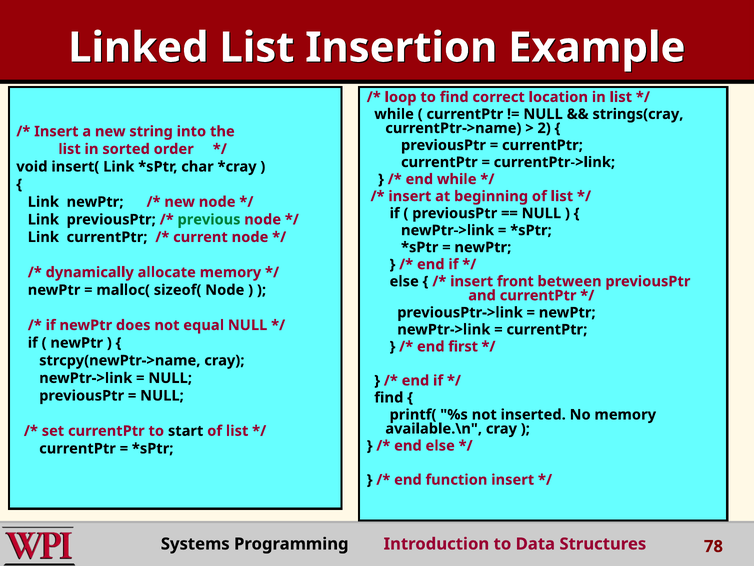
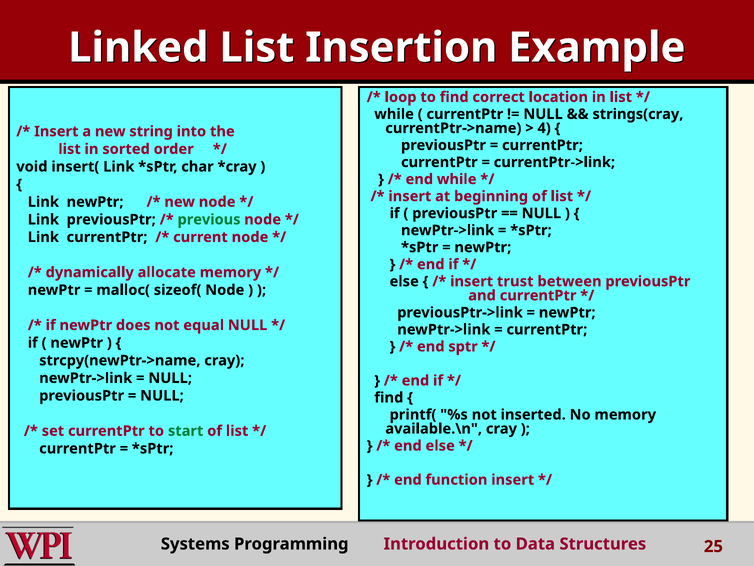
2: 2 -> 4
front: front -> trust
first: first -> sptr
start colour: black -> green
78: 78 -> 25
